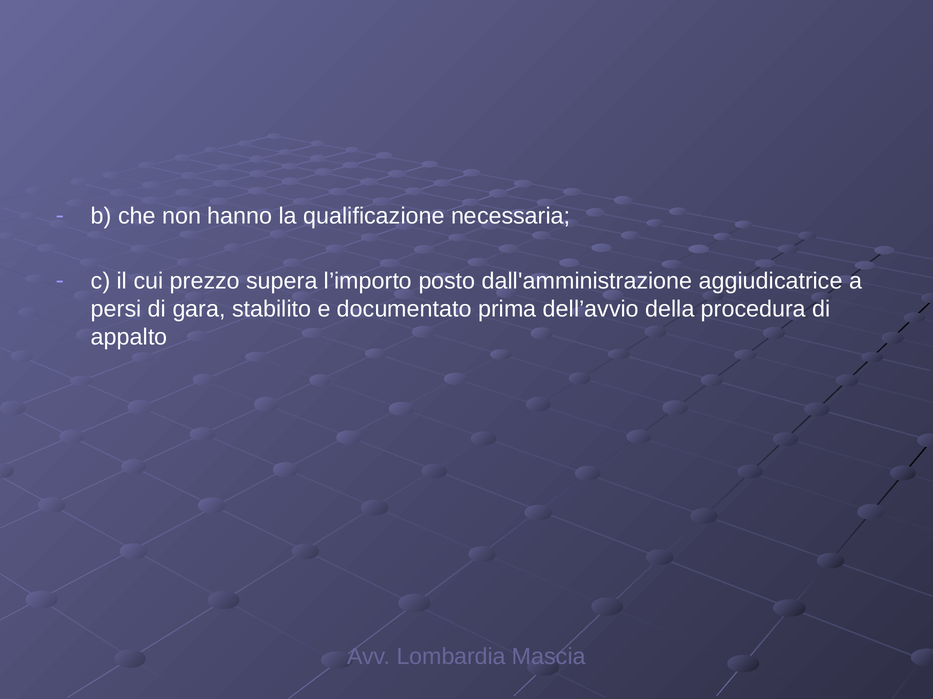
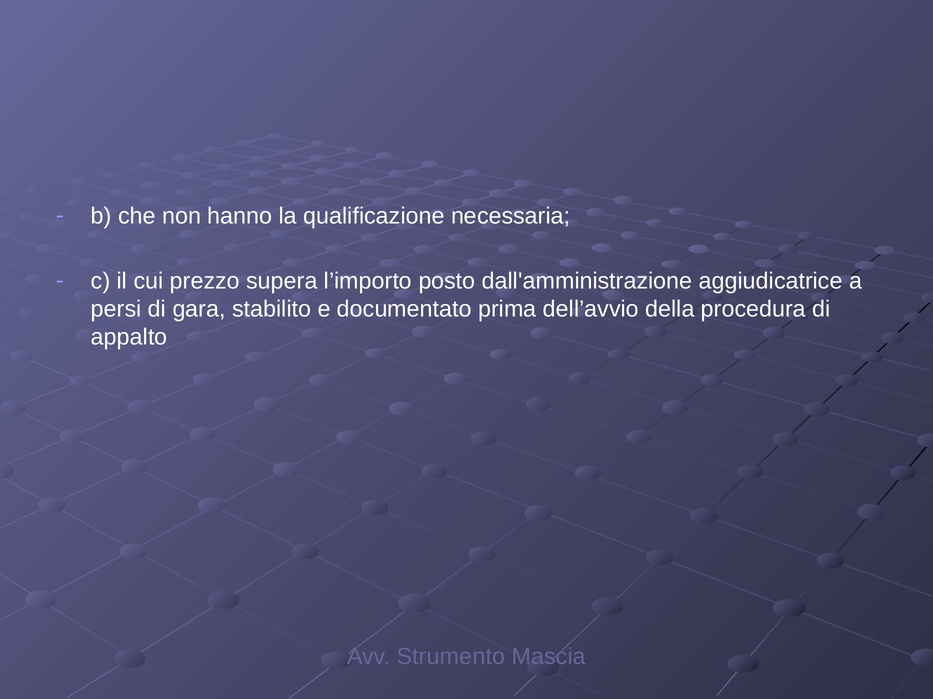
Lombardia: Lombardia -> Strumento
